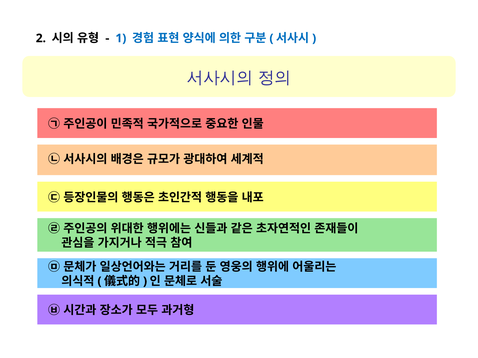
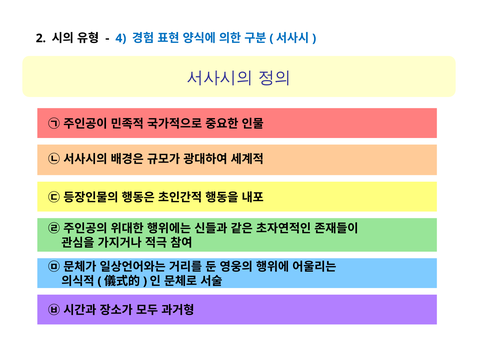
1: 1 -> 4
